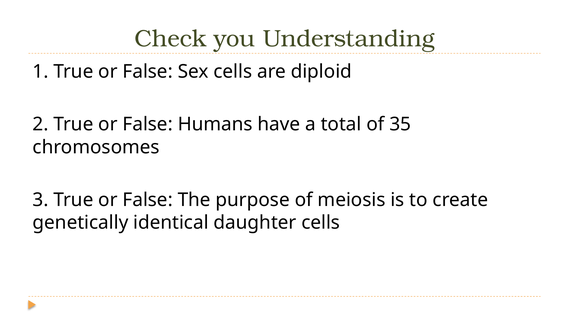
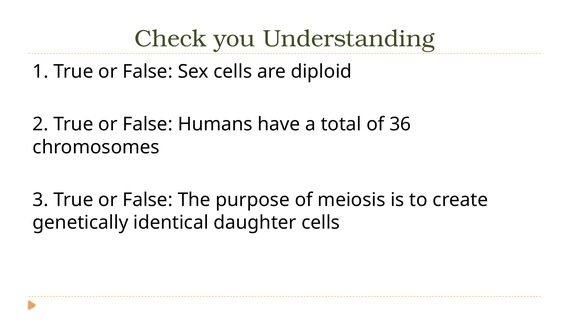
35: 35 -> 36
